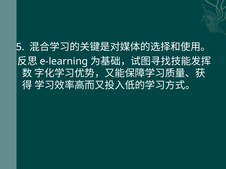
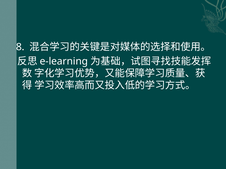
5: 5 -> 8
